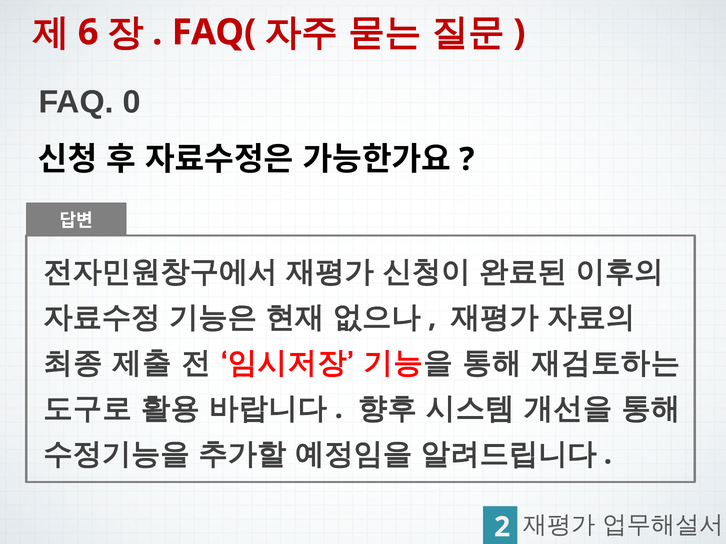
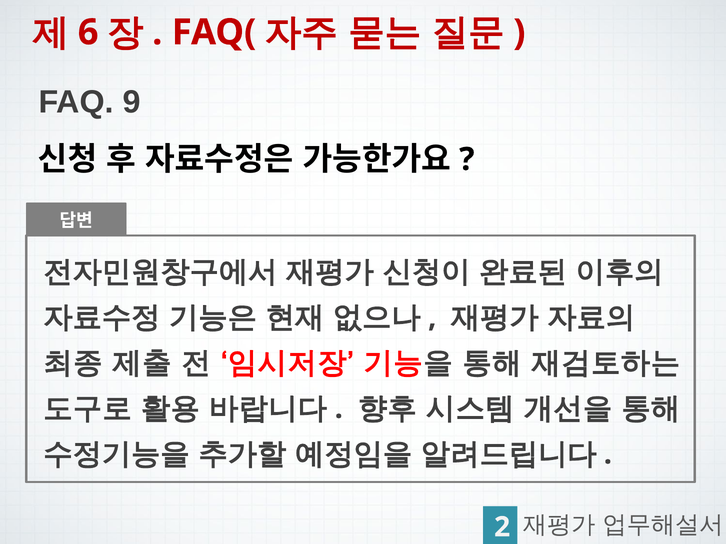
0: 0 -> 9
